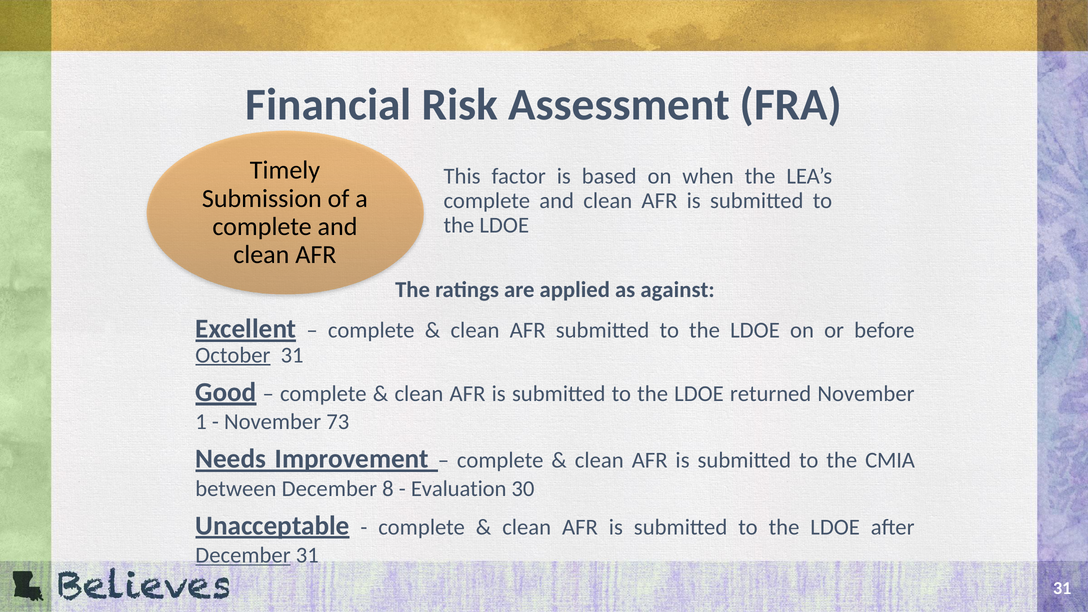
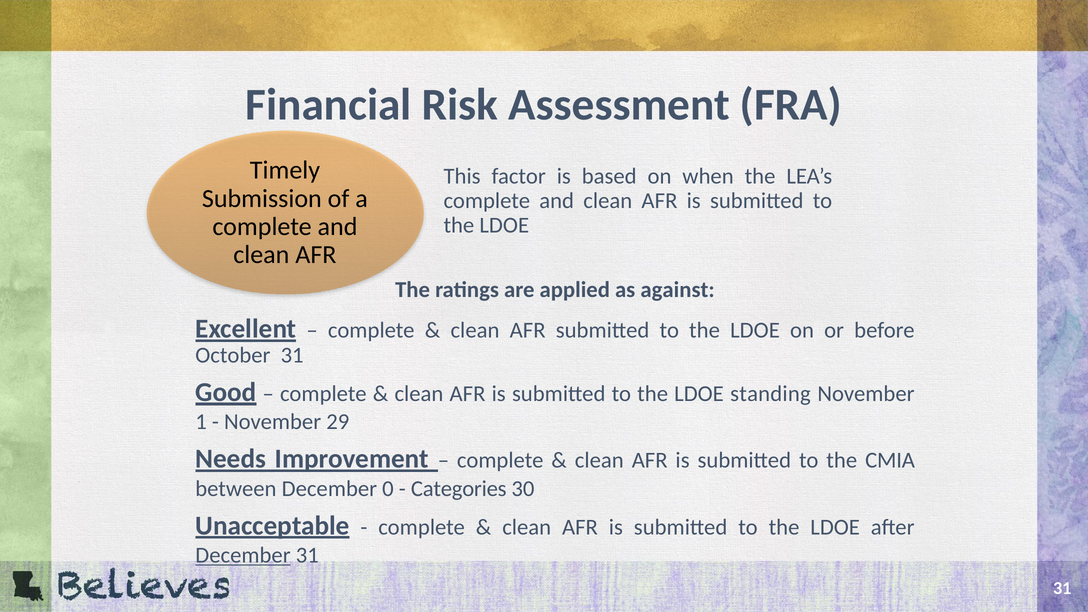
October underline: present -> none
returned: returned -> standing
73: 73 -> 29
8: 8 -> 0
Evaluation: Evaluation -> Categories
